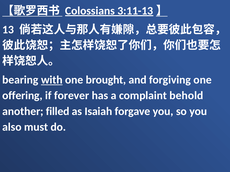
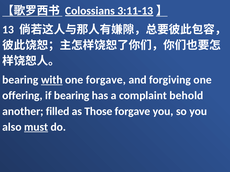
one brought: brought -> forgave
if forever: forever -> bearing
Isaiah: Isaiah -> Those
must underline: none -> present
